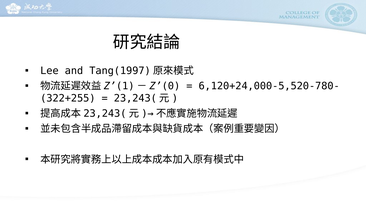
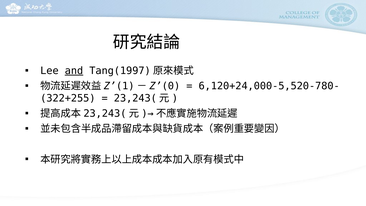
and underline: none -> present
